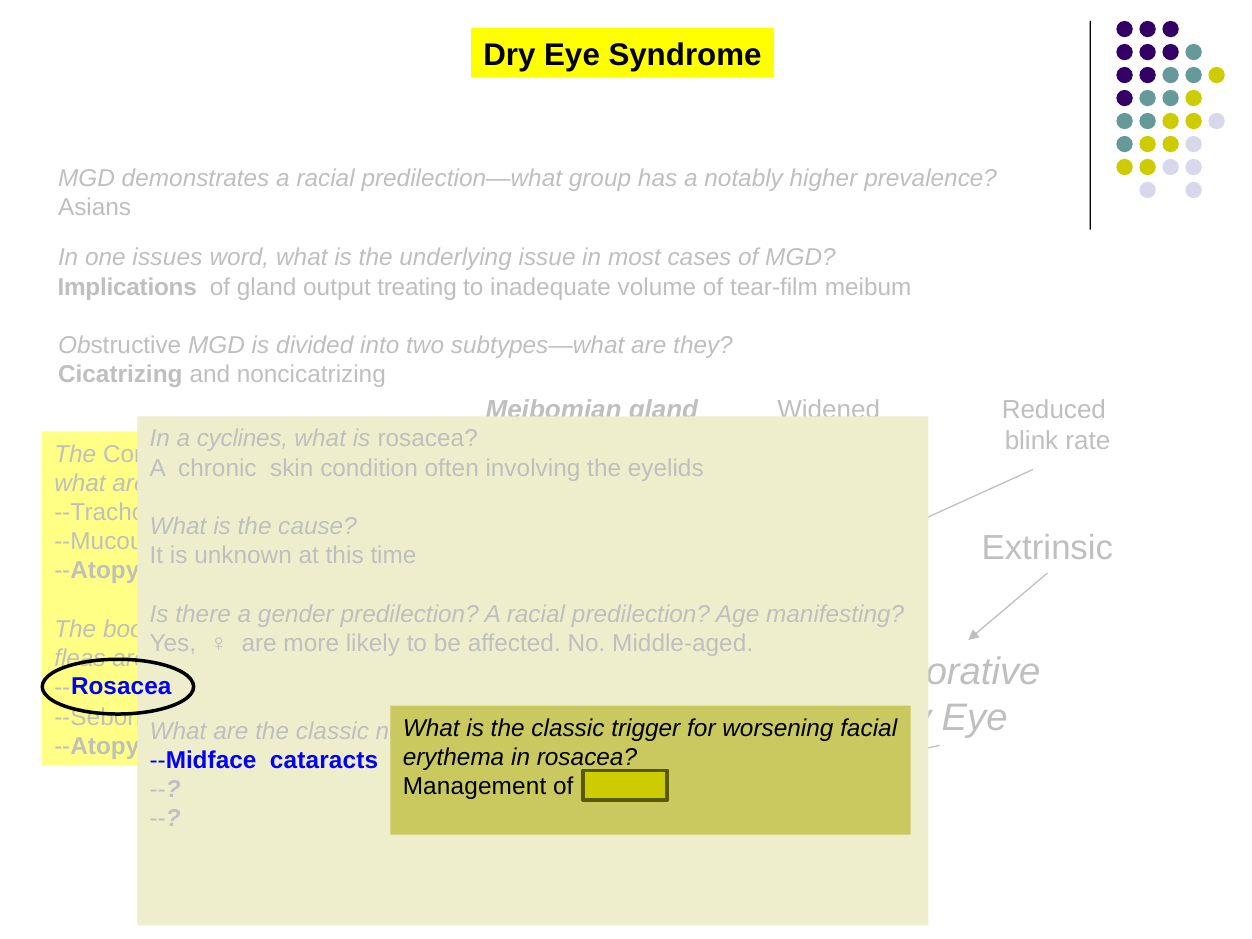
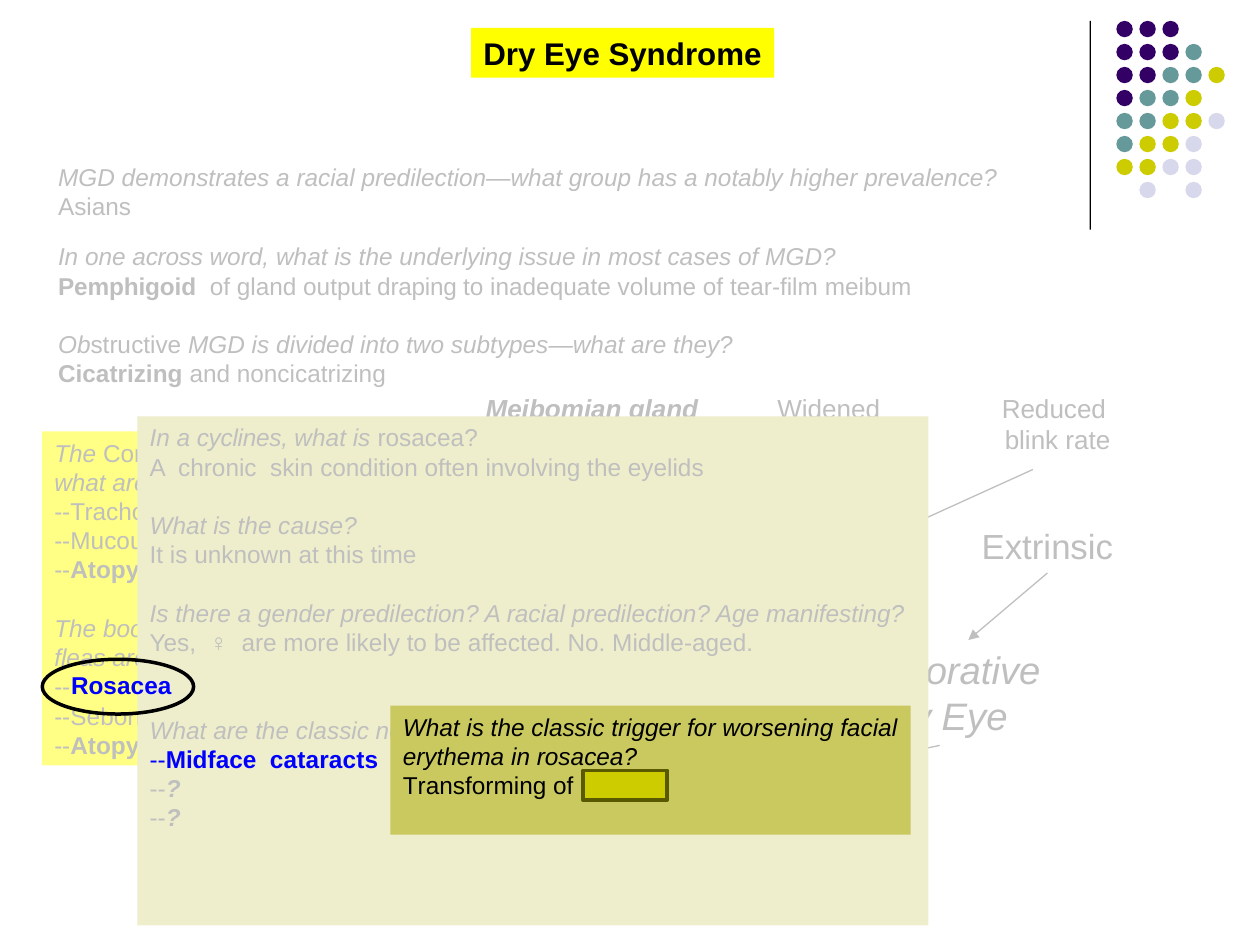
issues: issues -> across
Implications at (127, 287): Implications -> Pemphigoid
treating: treating -> draping
Management: Management -> Transforming
